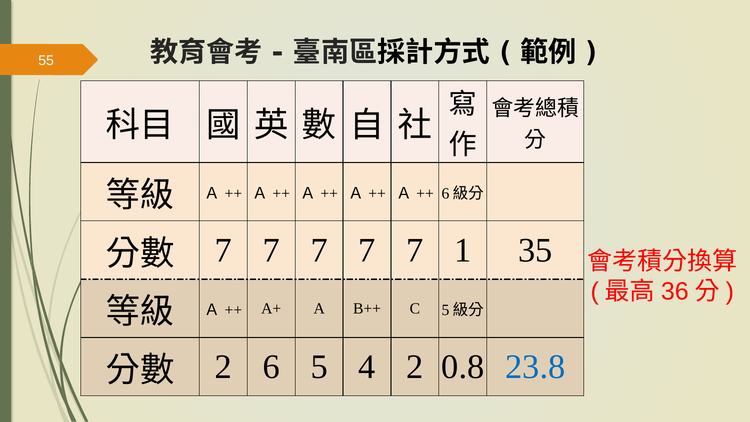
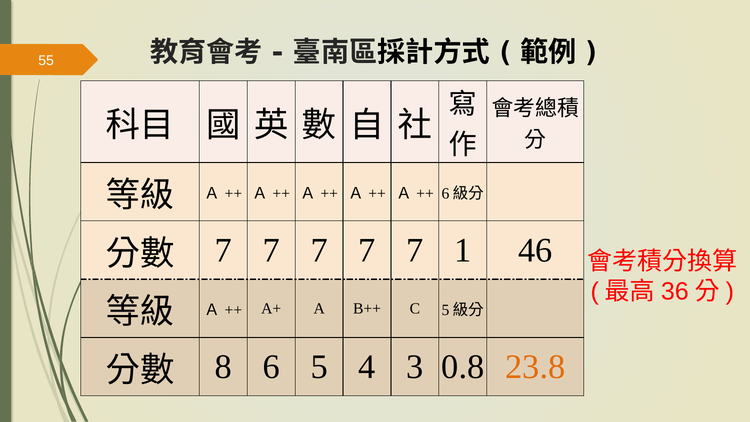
35: 35 -> 46
2 at (223, 367): 2 -> 8
4 2: 2 -> 3
23.8 colour: blue -> orange
